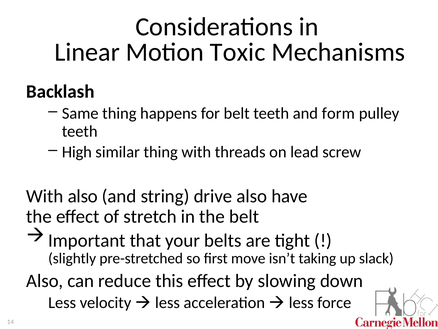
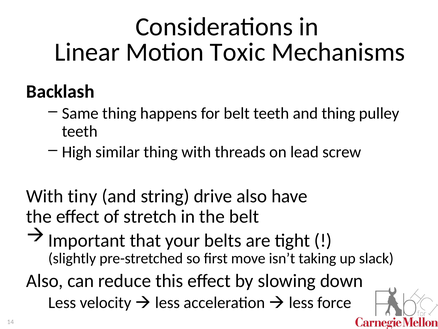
and form: form -> thing
With also: also -> tiny
